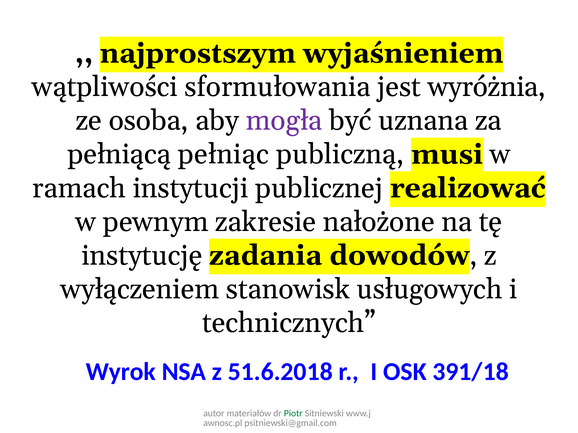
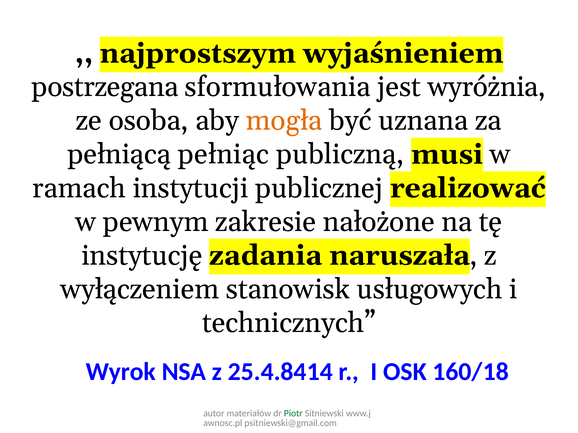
wątpliwości: wątpliwości -> postrzegana
mogła colour: purple -> orange
dowodów: dowodów -> naruszała
51.6.2018: 51.6.2018 -> 25.4.8414
391/18: 391/18 -> 160/18
